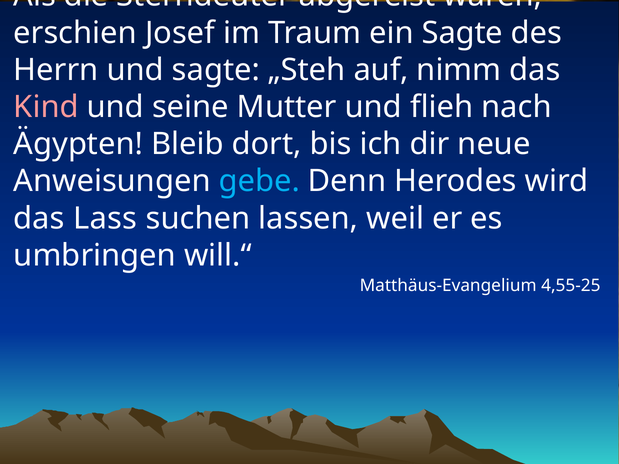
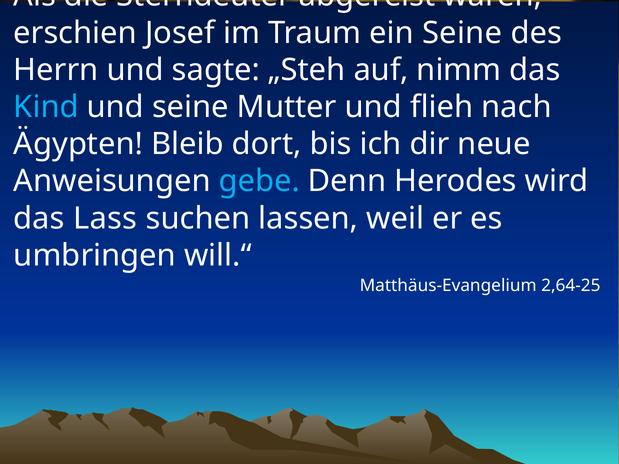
ein Sagte: Sagte -> Seine
Kind colour: pink -> light blue
4,55-25: 4,55-25 -> 2,64-25
